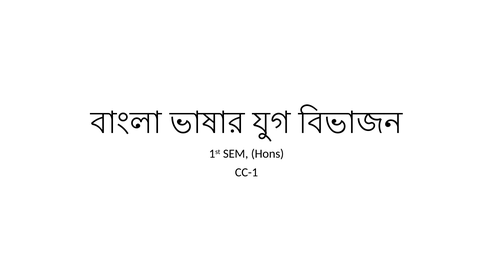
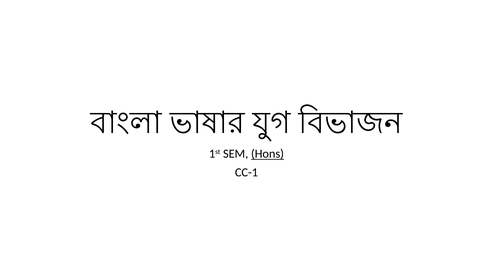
Hons underline: none -> present
